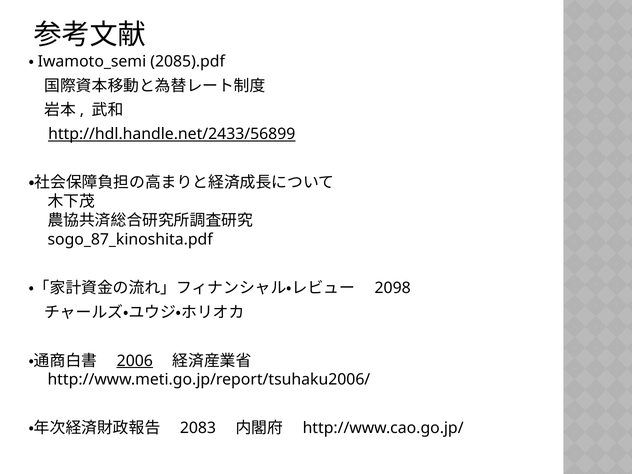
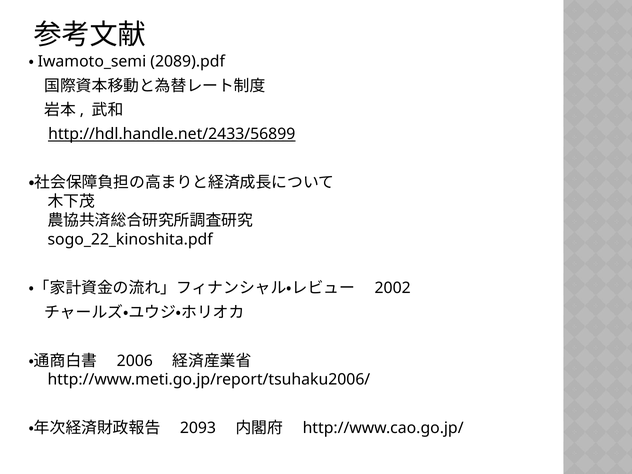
2085).pdf: 2085).pdf -> 2089).pdf
sogo_87_kinoshita.pdf: sogo_87_kinoshita.pdf -> sogo_22_kinoshita.pdf
2098: 2098 -> 2002
2006 underline: present -> none
2083: 2083 -> 2093
